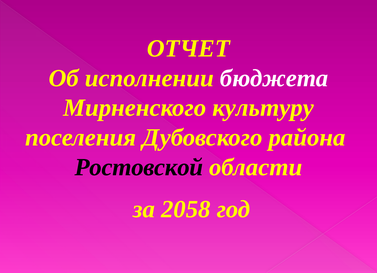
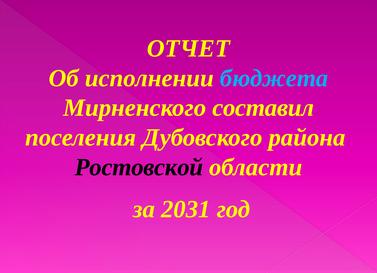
бюджета colour: white -> light blue
культуру: культуру -> составил
2058: 2058 -> 2031
